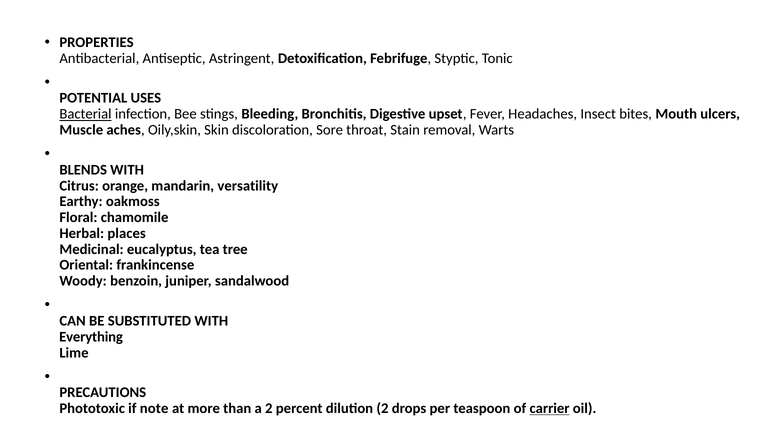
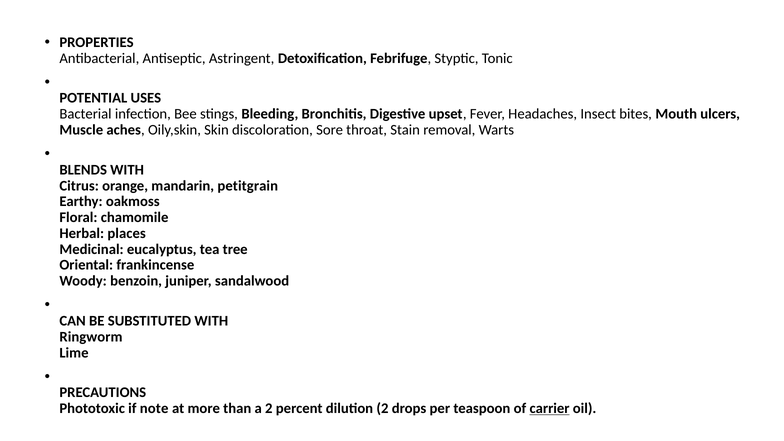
Bacterial underline: present -> none
versatility: versatility -> petitgrain
Everything: Everything -> Ringworm
